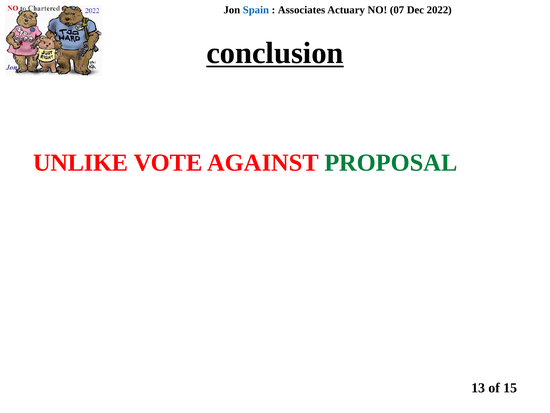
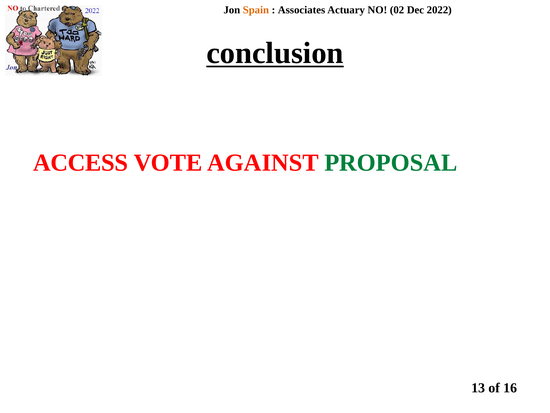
Spain colour: blue -> orange
07: 07 -> 02
UNLIKE: UNLIKE -> ACCESS
15: 15 -> 16
